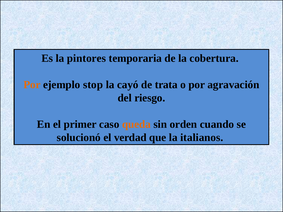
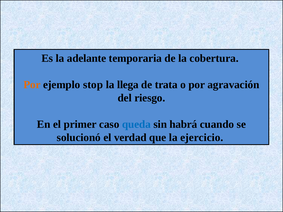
pintores: pintores -> adelante
cayó: cayó -> llega
queda colour: orange -> blue
orden: orden -> habrá
italianos: italianos -> ejercicio
